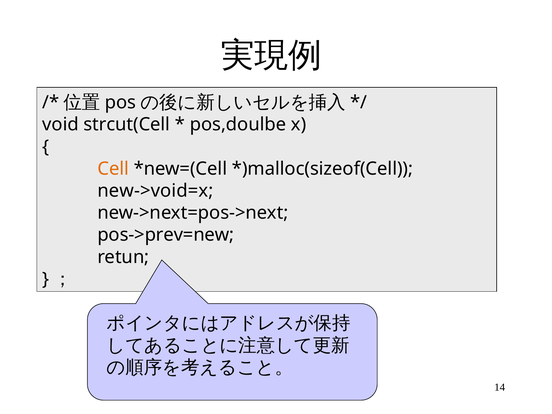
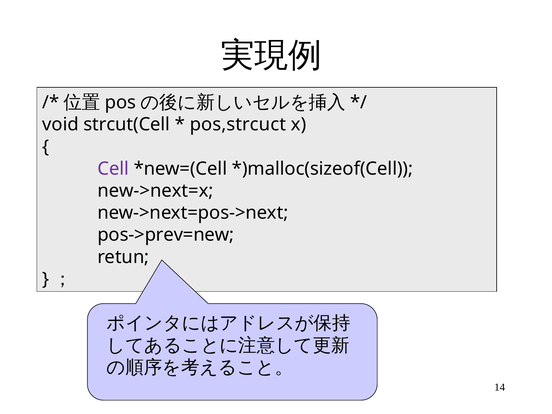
pos,doulbe: pos,doulbe -> pos,strcuct
Cell colour: orange -> purple
new->void=x: new->void=x -> new->next=x
